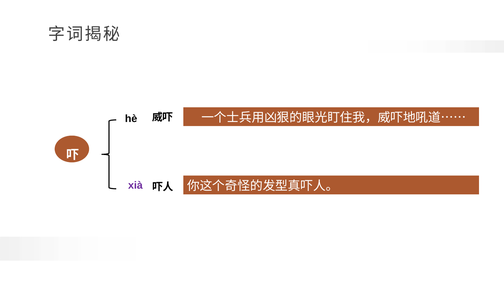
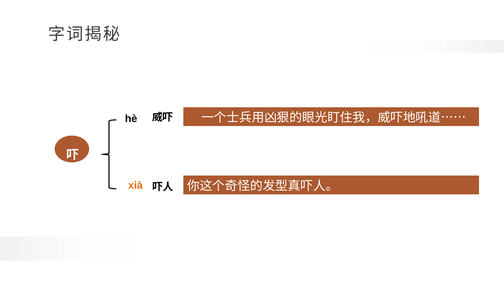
xià colour: purple -> orange
